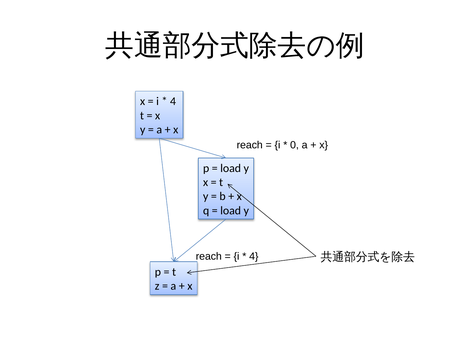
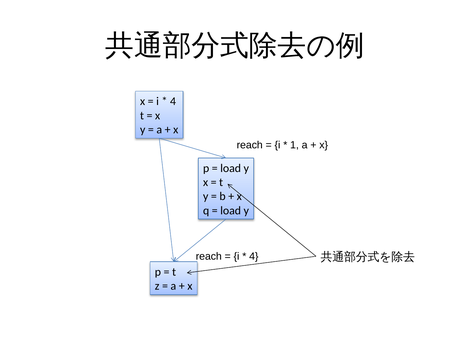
0: 0 -> 1
